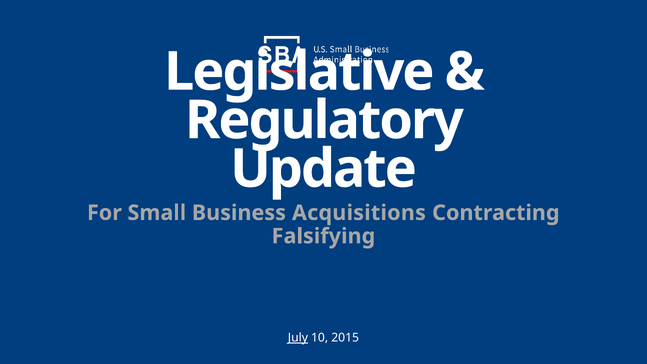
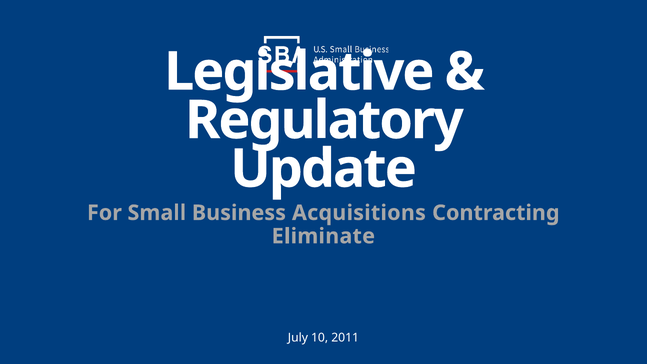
Falsifying: Falsifying -> Eliminate
July underline: present -> none
2015: 2015 -> 2011
